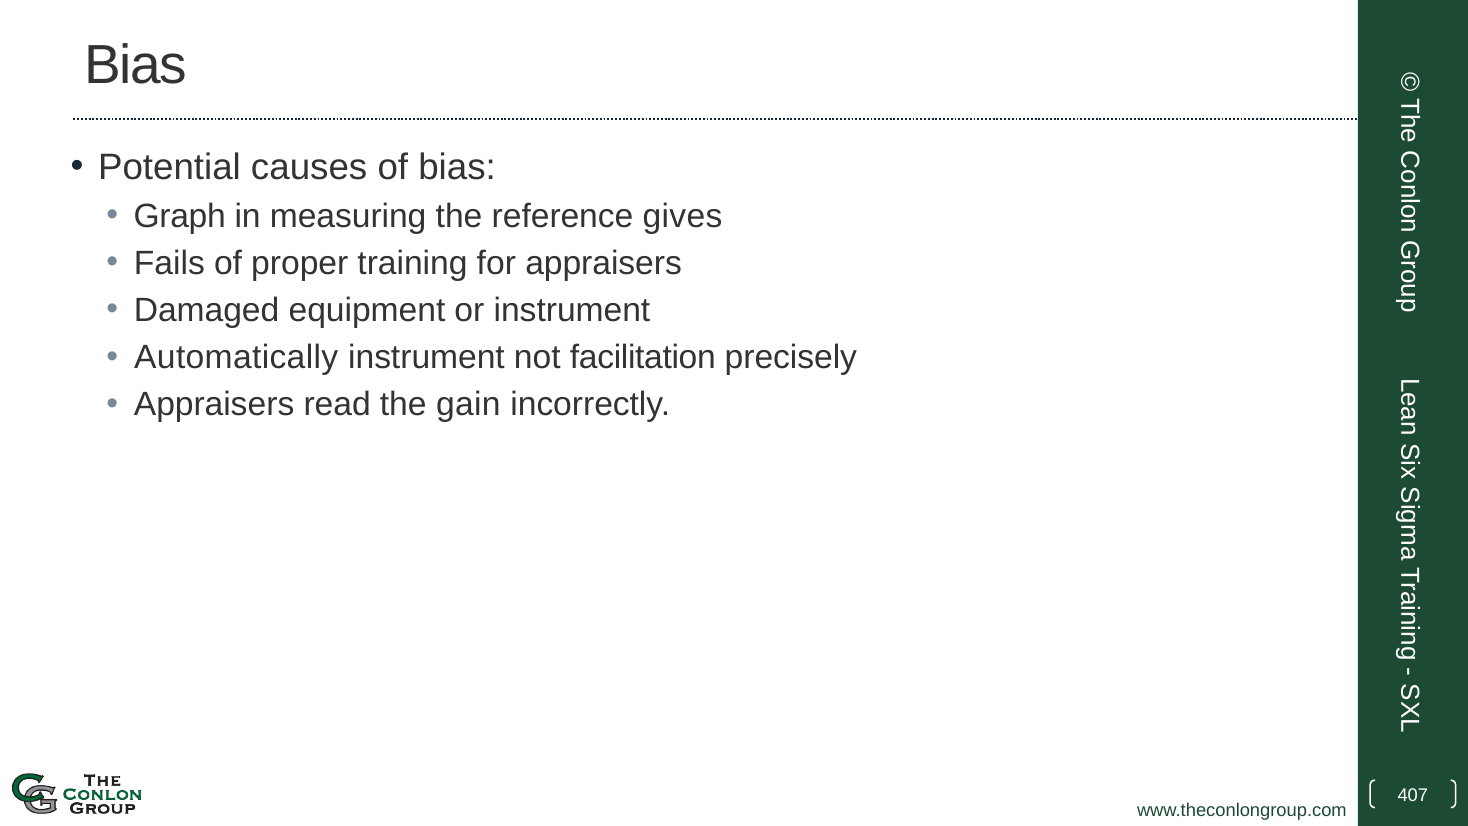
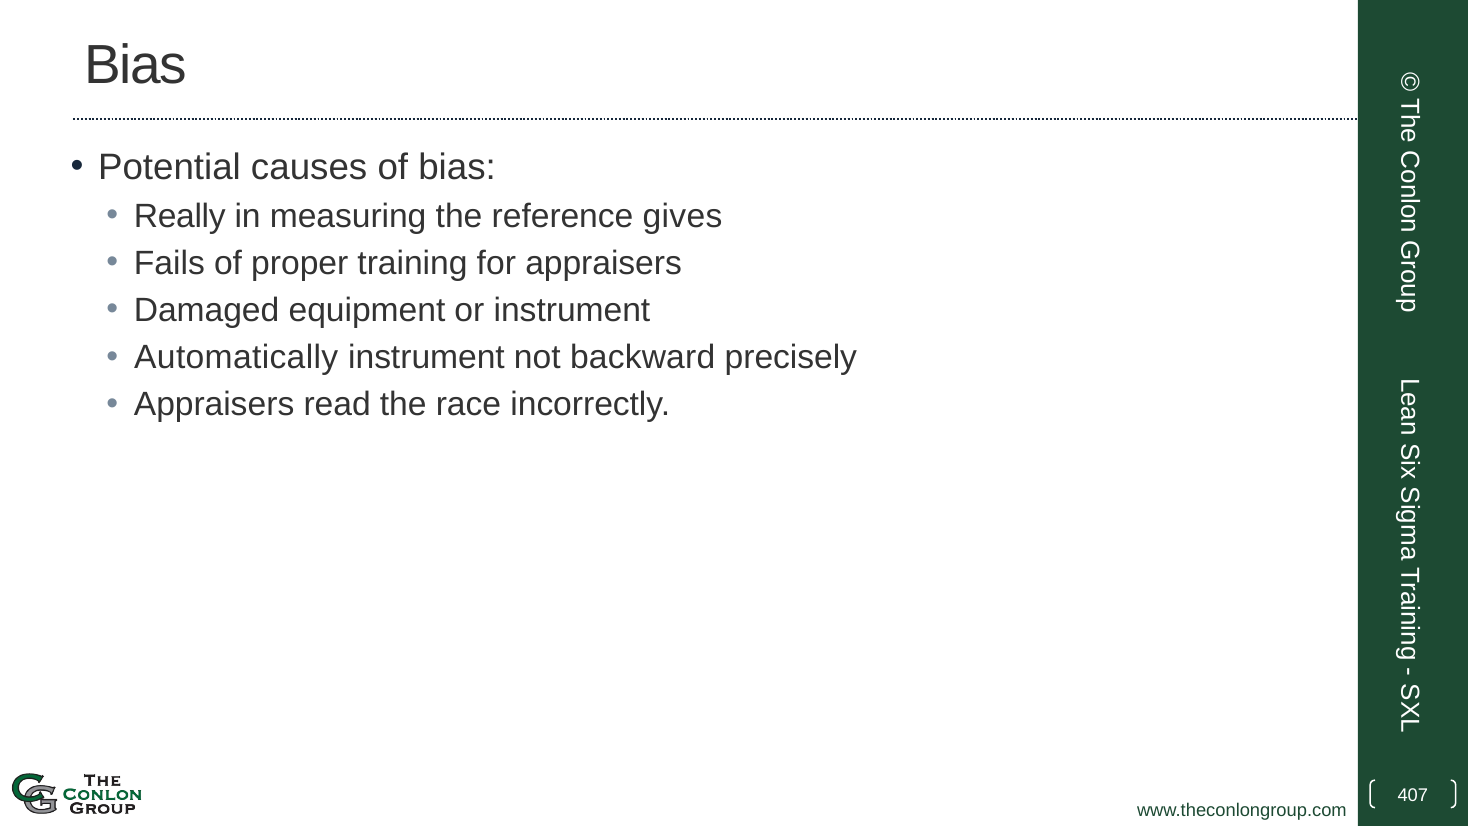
Graph: Graph -> Really
facilitation: facilitation -> backward
gain: gain -> race
